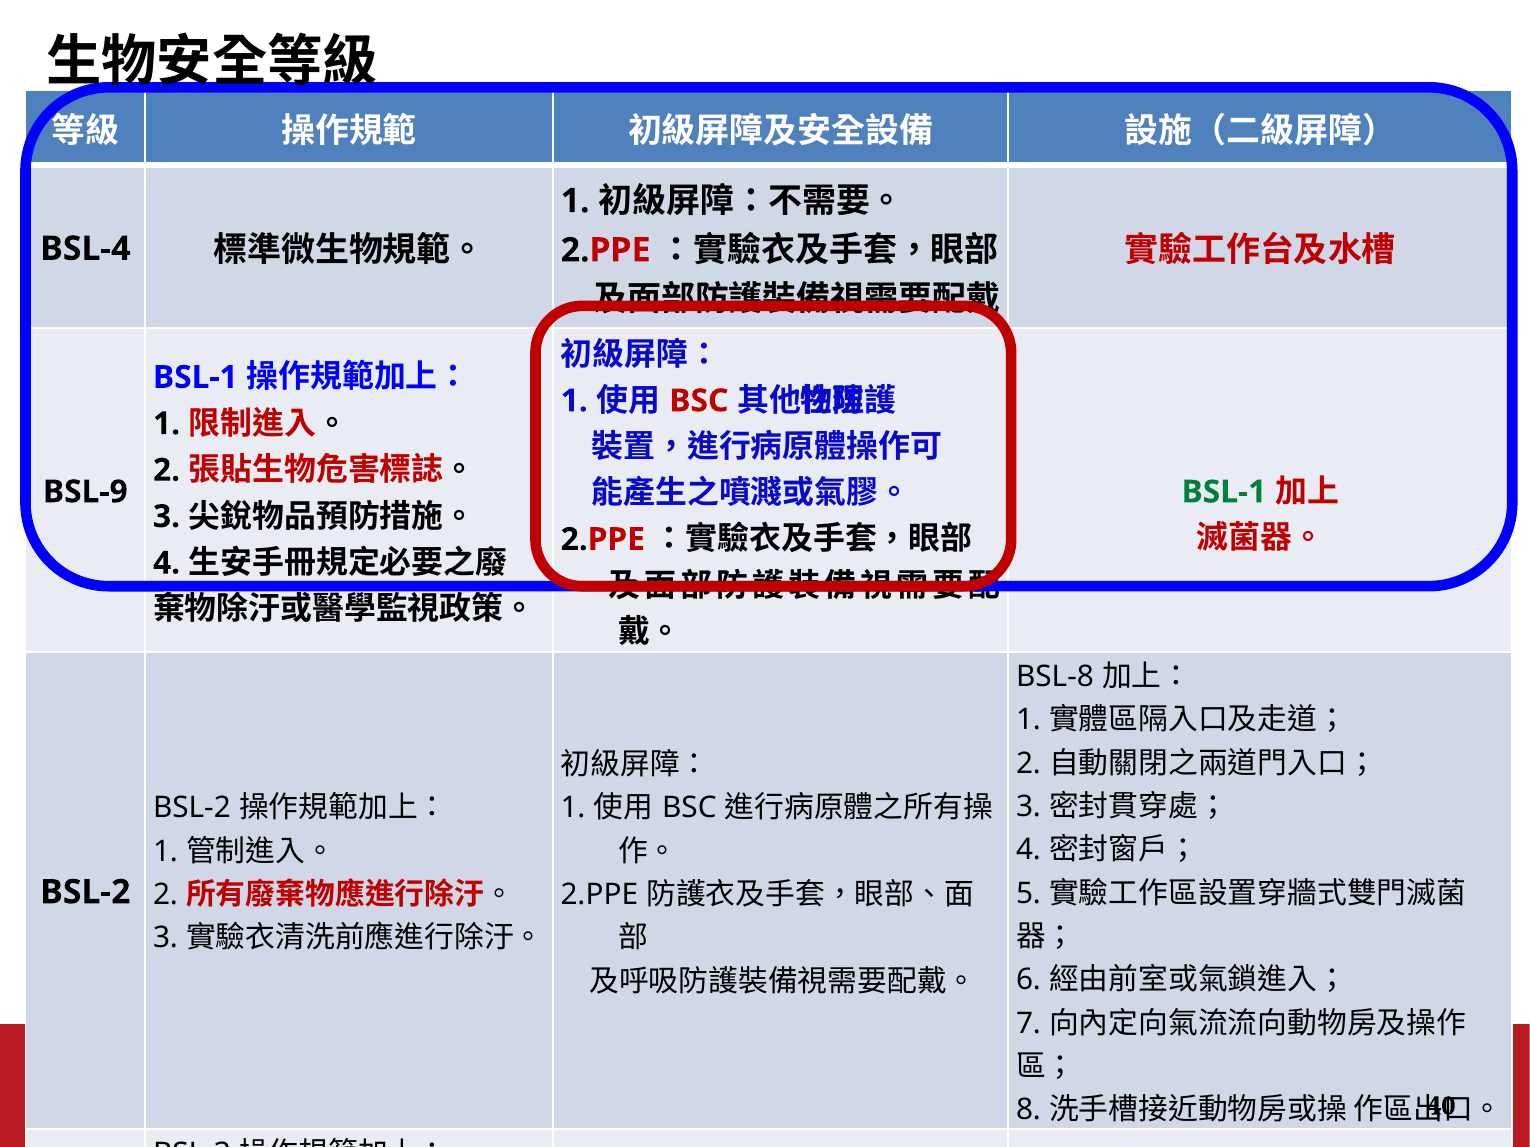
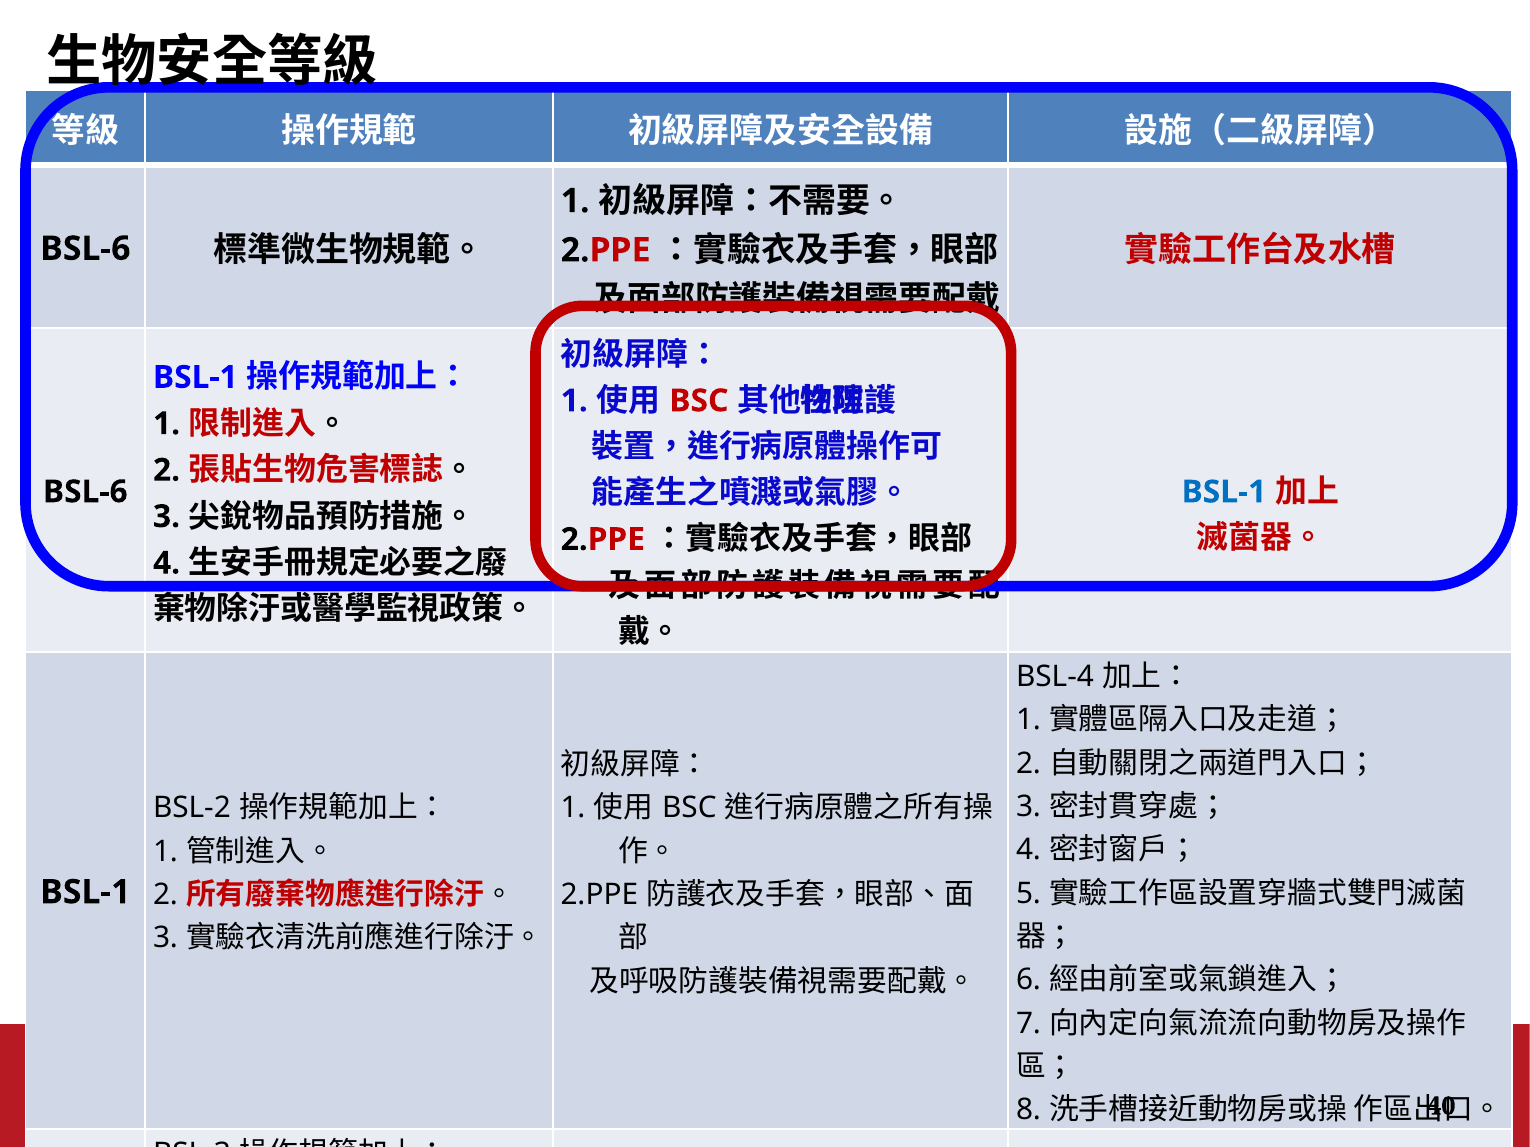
BSL-4 at (85, 249): BSL-4 -> BSL-6
BSL-9 at (85, 492): BSL-9 -> BSL-6
BSL-1 at (1224, 492) colour: green -> blue
BSL-8 at (1055, 677): BSL-8 -> BSL-4
BSL-2 at (85, 892): BSL-2 -> BSL-1
